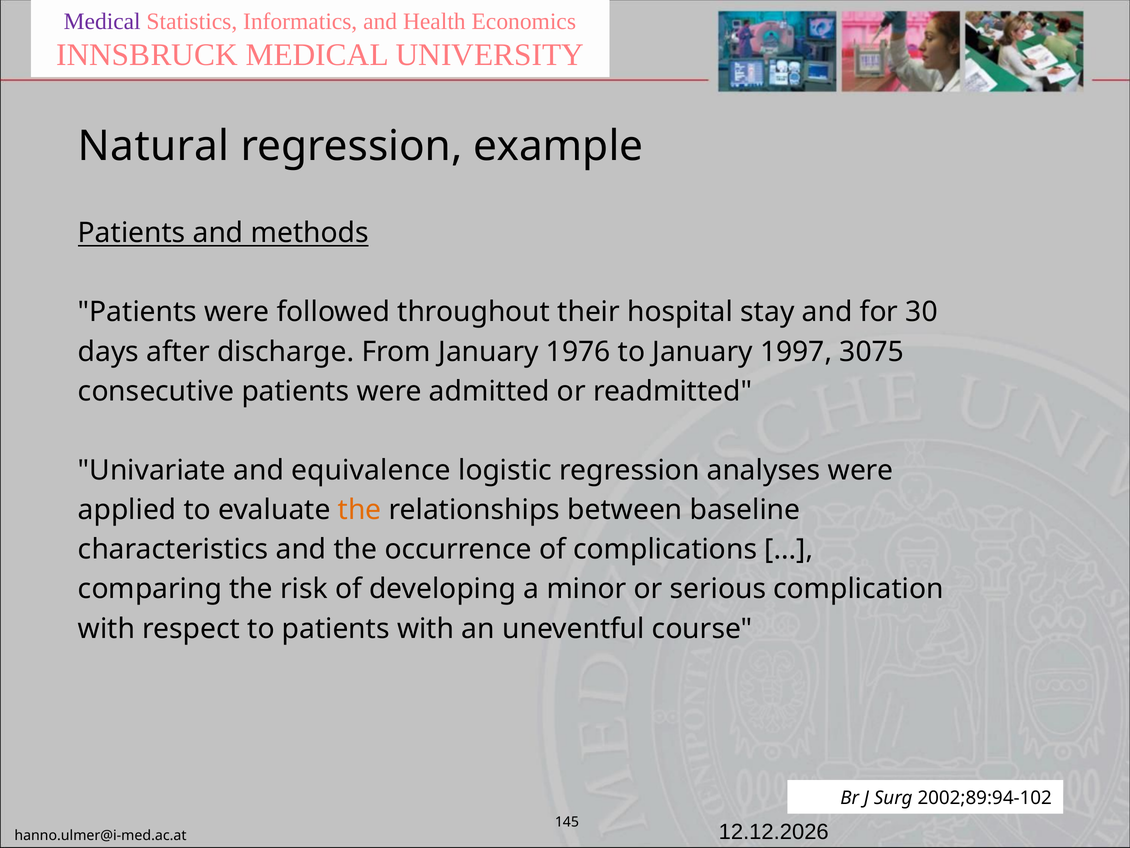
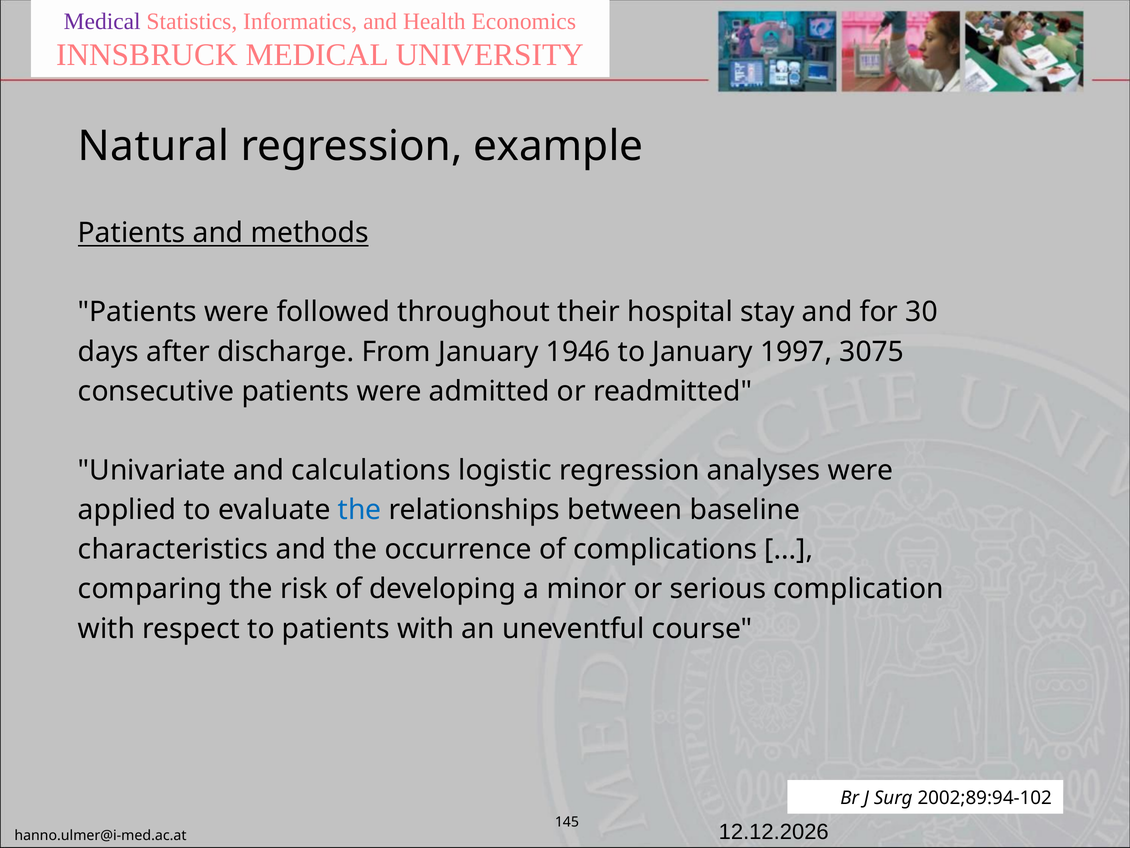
1976: 1976 -> 1946
equivalence: equivalence -> calculations
the at (360, 510) colour: orange -> blue
